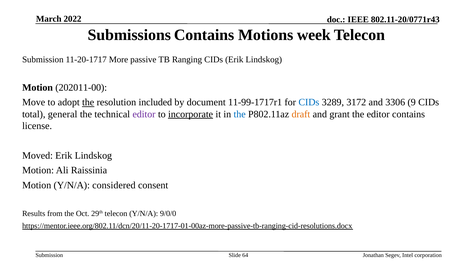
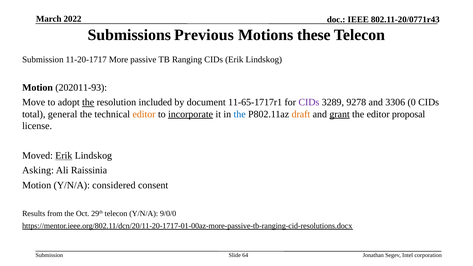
Submissions Contains: Contains -> Previous
week: week -> these
202011-00: 202011-00 -> 202011-93
11-99-1717r1: 11-99-1717r1 -> 11-65-1717r1
CIDs at (309, 102) colour: blue -> purple
3172: 3172 -> 9278
9: 9 -> 0
editor at (144, 114) colour: purple -> orange
grant underline: none -> present
editor contains: contains -> proposal
Erik at (64, 156) underline: none -> present
Motion at (38, 170): Motion -> Asking
